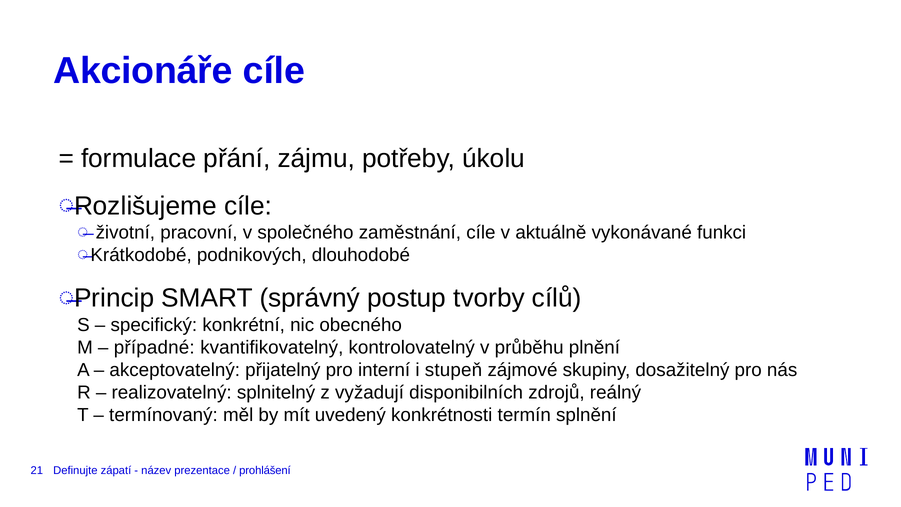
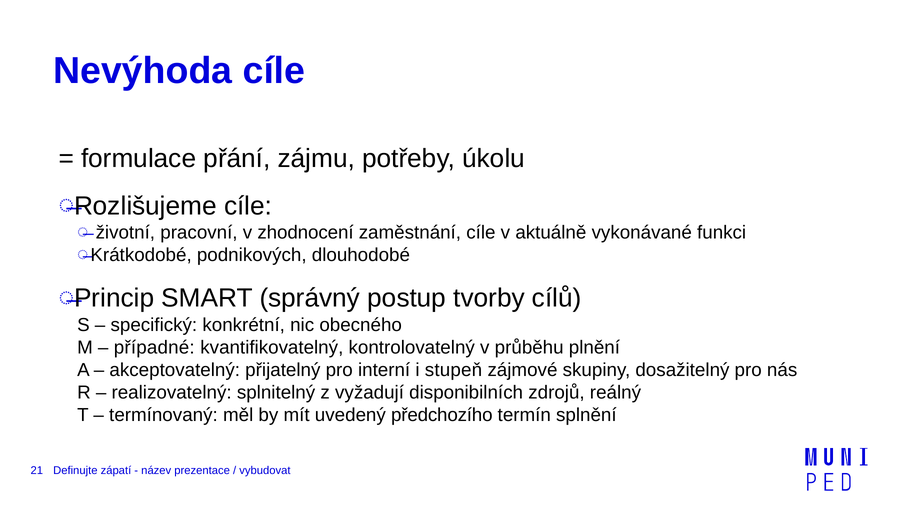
Akcionáře: Akcionáře -> Nevýhoda
společného: společného -> zhodnocení
konkrétnosti: konkrétnosti -> předchozího
prohlášení: prohlášení -> vybudovat
